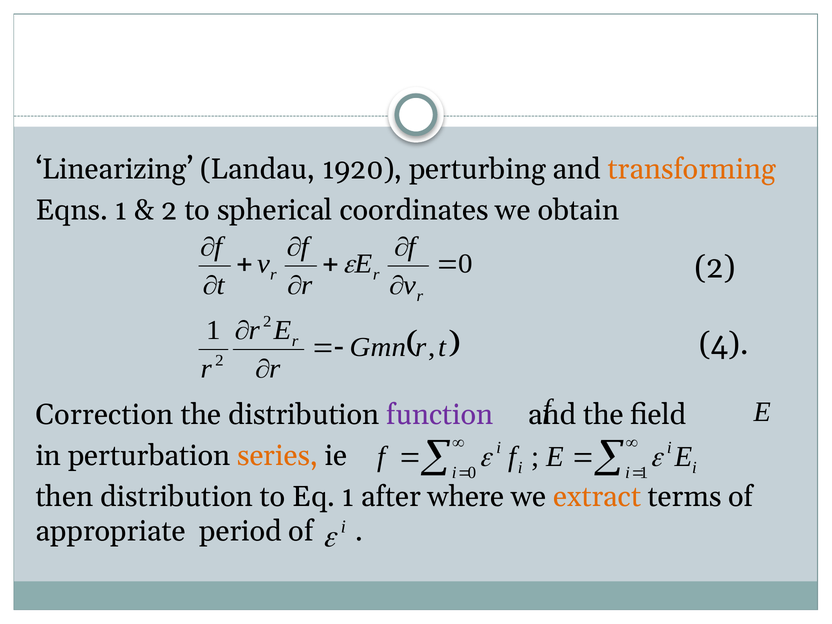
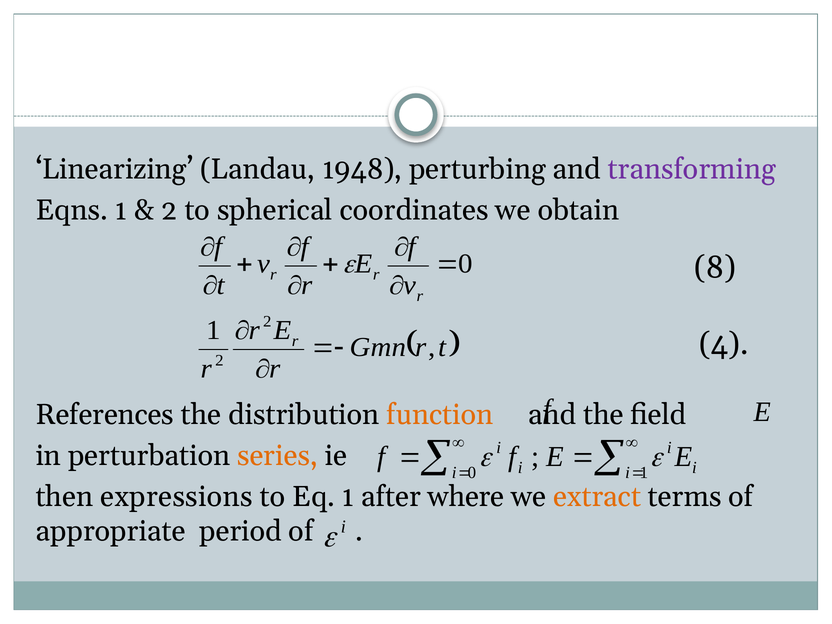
1920: 1920 -> 1948
transforming colour: orange -> purple
2 at (715, 268): 2 -> 8
Correction: Correction -> References
function colour: purple -> orange
then distribution: distribution -> expressions
